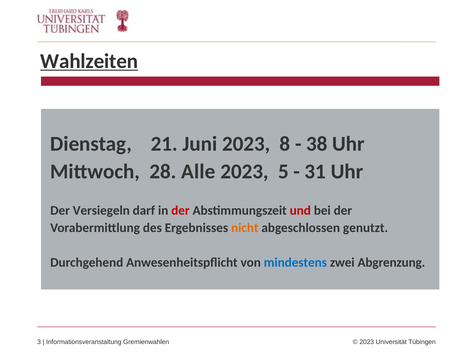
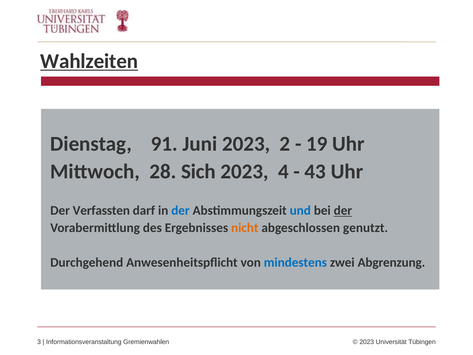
21: 21 -> 91
8: 8 -> 2
38: 38 -> 19
Alle: Alle -> Sich
5: 5 -> 4
31: 31 -> 43
Versiegeln: Versiegeln -> Verfassten
der at (180, 210) colour: red -> blue
und colour: red -> blue
der at (343, 210) underline: none -> present
